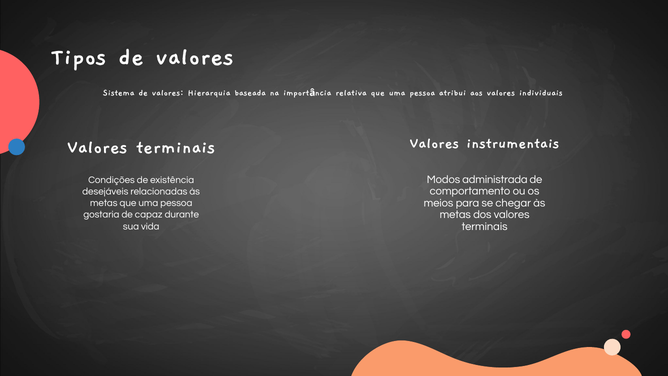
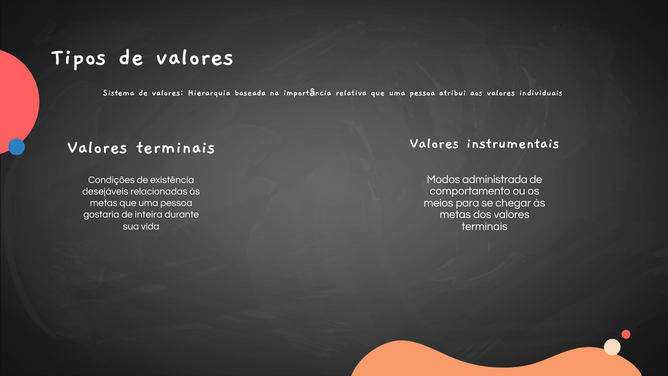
capaz: capaz -> inteira
